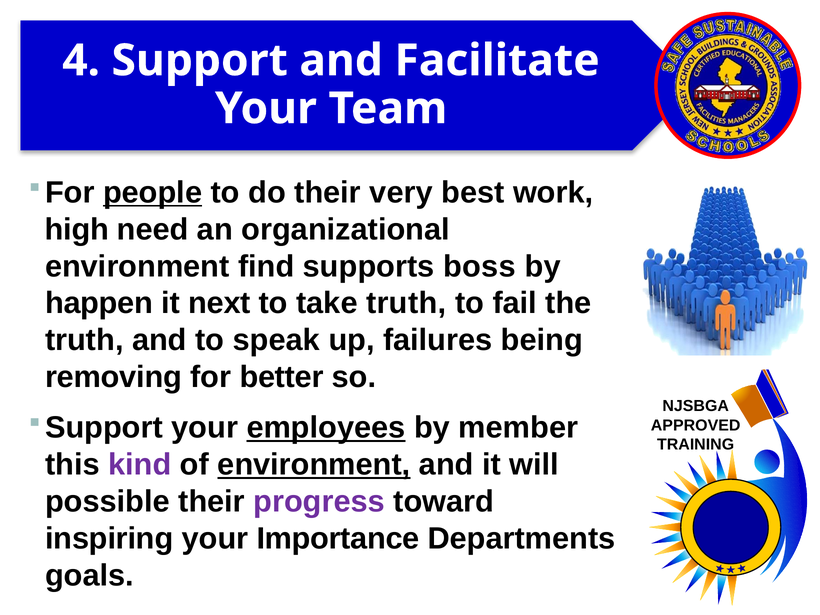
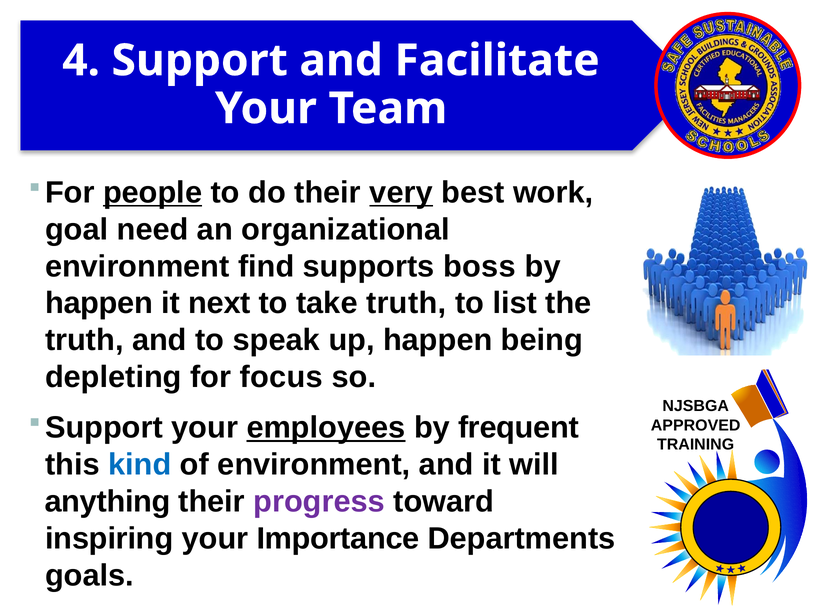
very underline: none -> present
high: high -> goal
fail: fail -> list
up failures: failures -> happen
removing: removing -> depleting
better: better -> focus
member: member -> frequent
kind colour: purple -> blue
environment at (314, 465) underline: present -> none
possible: possible -> anything
